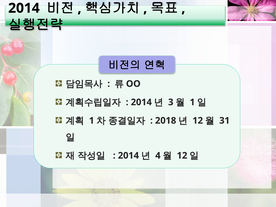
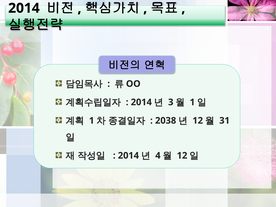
2018: 2018 -> 2038
